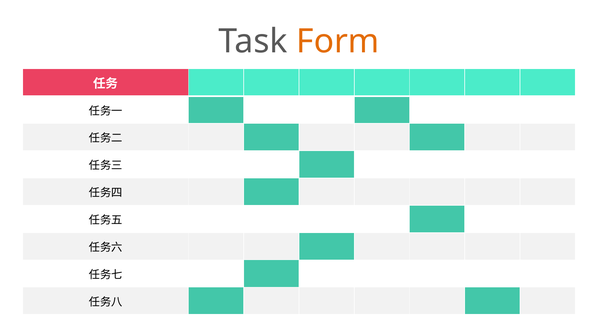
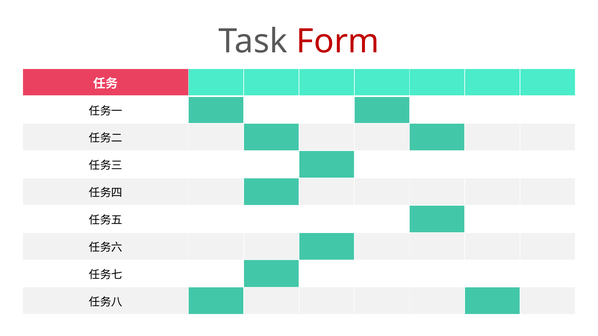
Form colour: orange -> red
